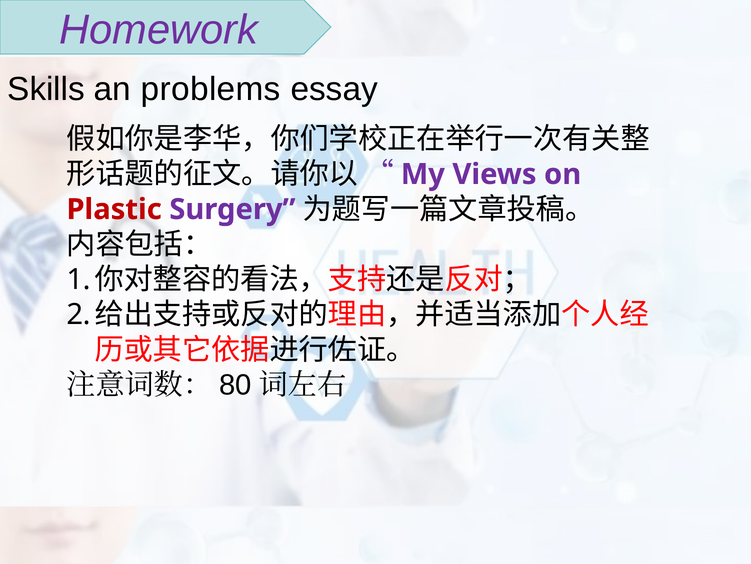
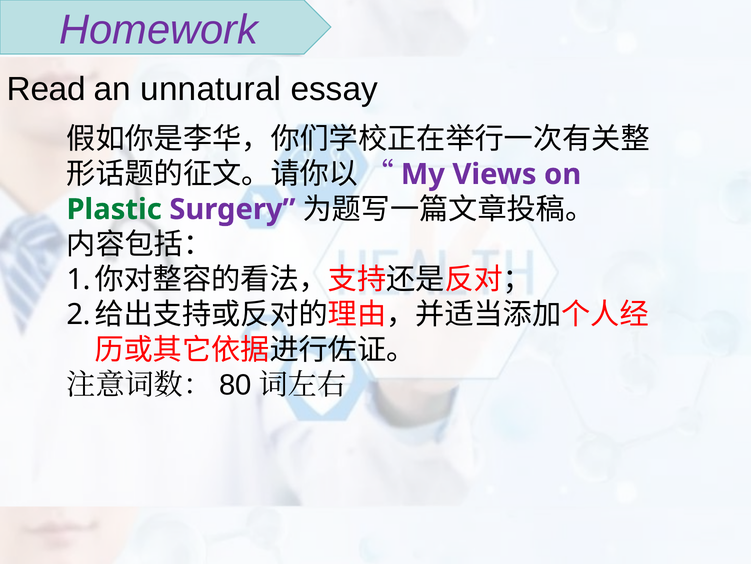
Skills: Skills -> Read
problems: problems -> unnatural
Plastic colour: red -> green
